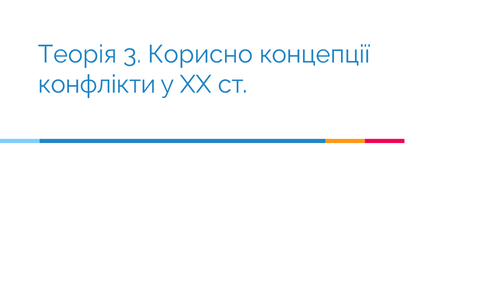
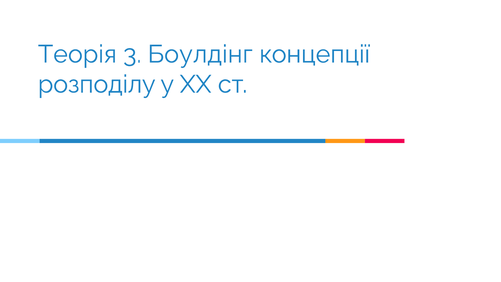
Корисно: Корисно -> Боулдінг
конфлікти: конфлікти -> розподілу
